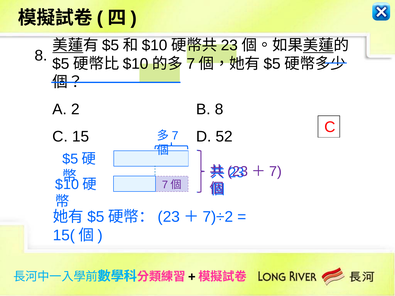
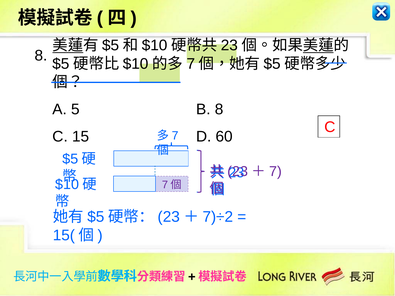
2: 2 -> 5
52: 52 -> 60
